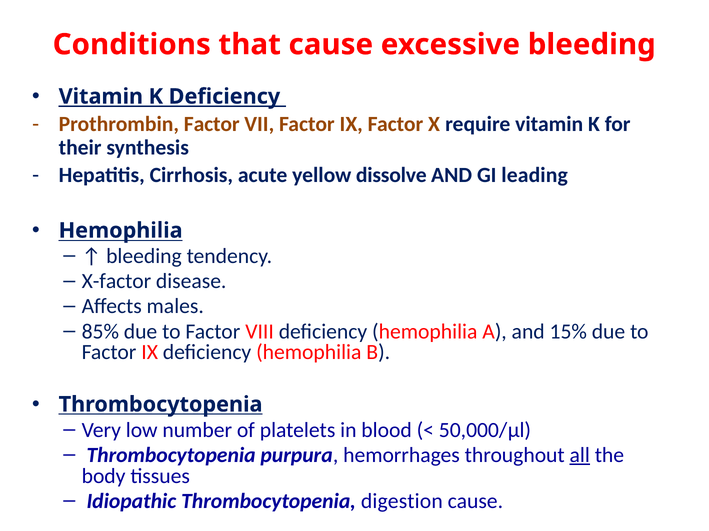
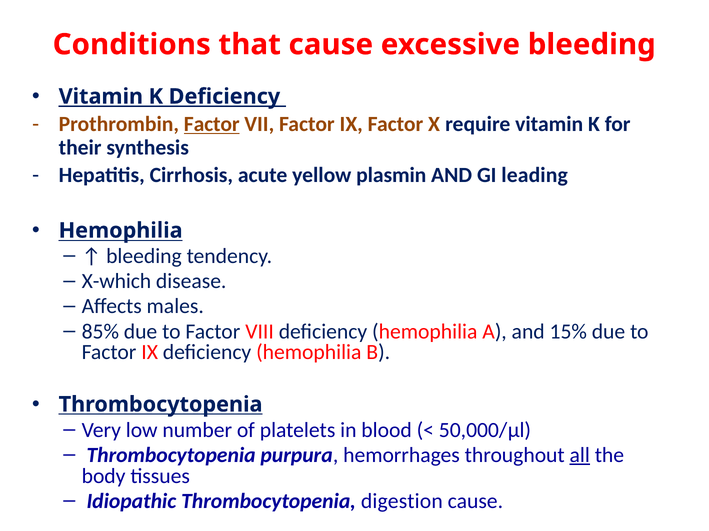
Factor at (212, 124) underline: none -> present
dissolve: dissolve -> plasmin
X-factor: X-factor -> X-which
